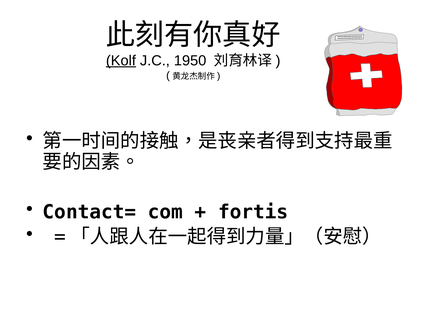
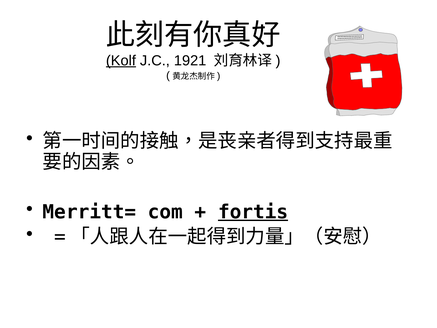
1950: 1950 -> 1921
Contact=: Contact= -> Merritt=
fortis underline: none -> present
